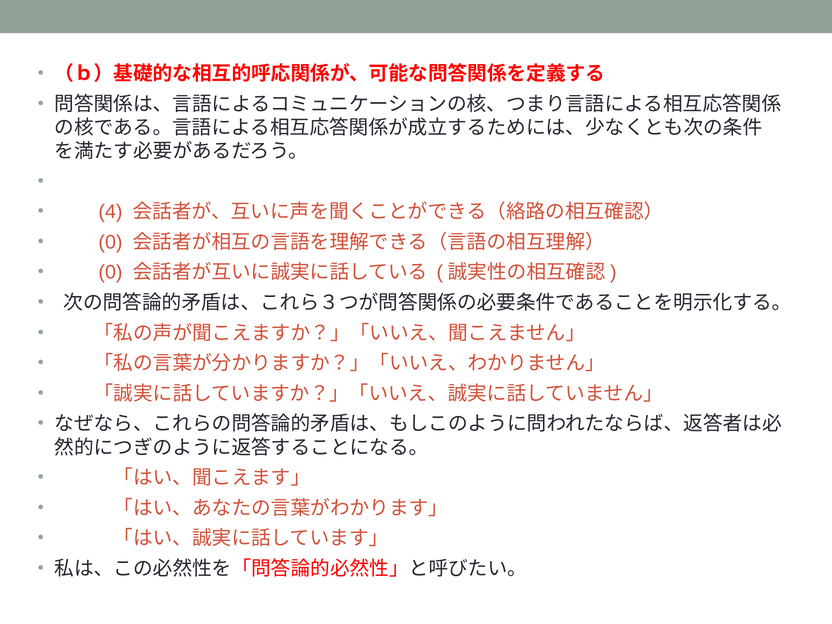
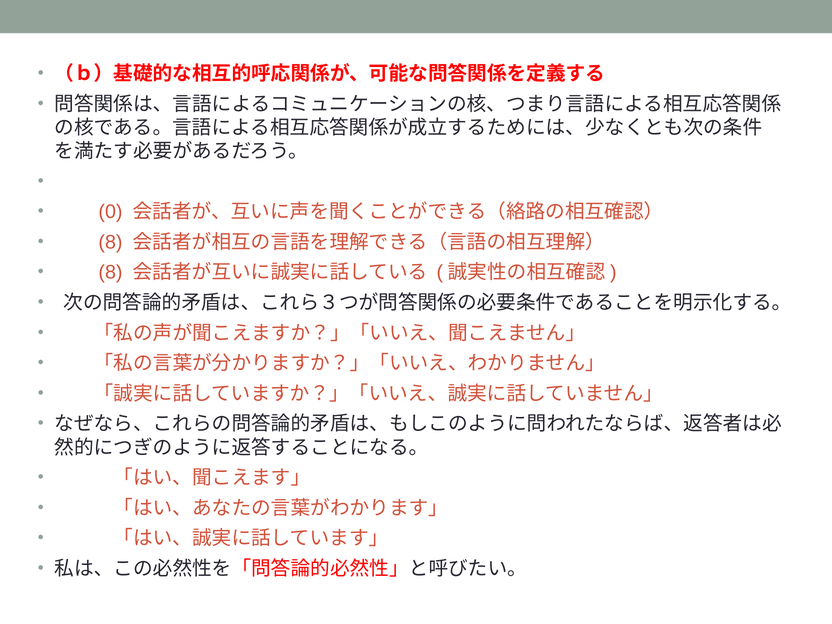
4: 4 -> 0
0 at (110, 242): 0 -> 8
0 at (110, 272): 0 -> 8
